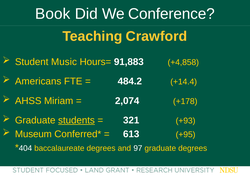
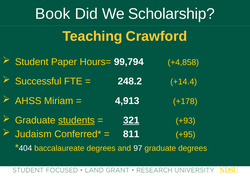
Conference: Conference -> Scholarship
Music: Music -> Paper
91,883: 91,883 -> 99,794
Americans: Americans -> Successful
484.2: 484.2 -> 248.2
2,074: 2,074 -> 4,913
321 underline: none -> present
Museum: Museum -> Judaism
613: 613 -> 811
